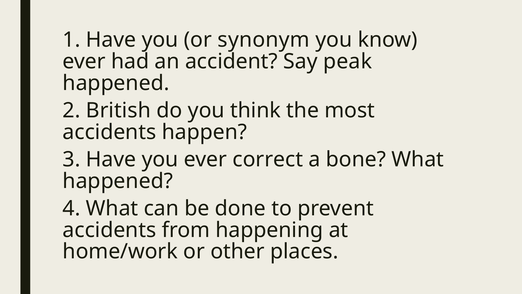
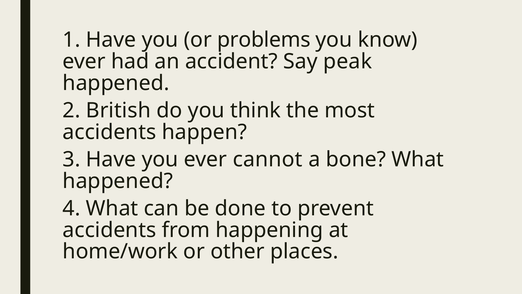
synonym: synonym -> problems
correct: correct -> cannot
